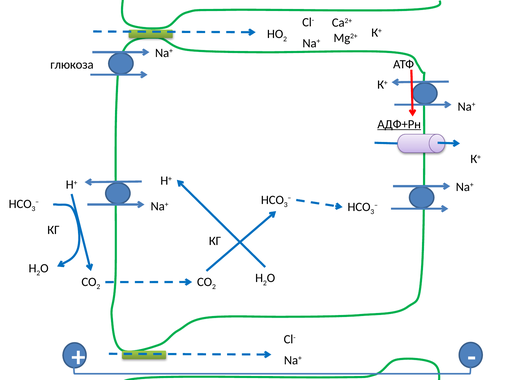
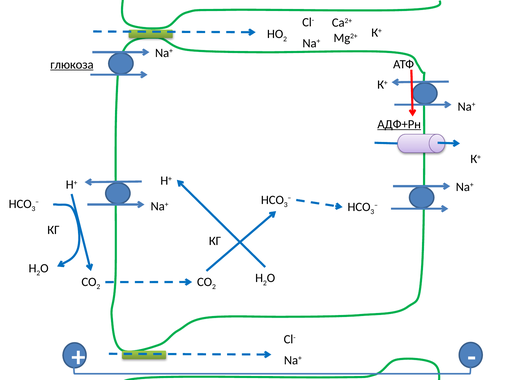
глюкоза underline: none -> present
